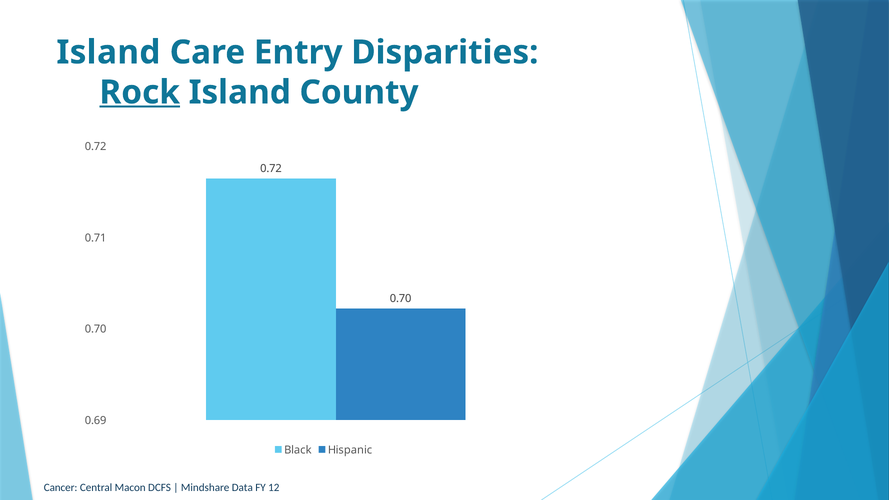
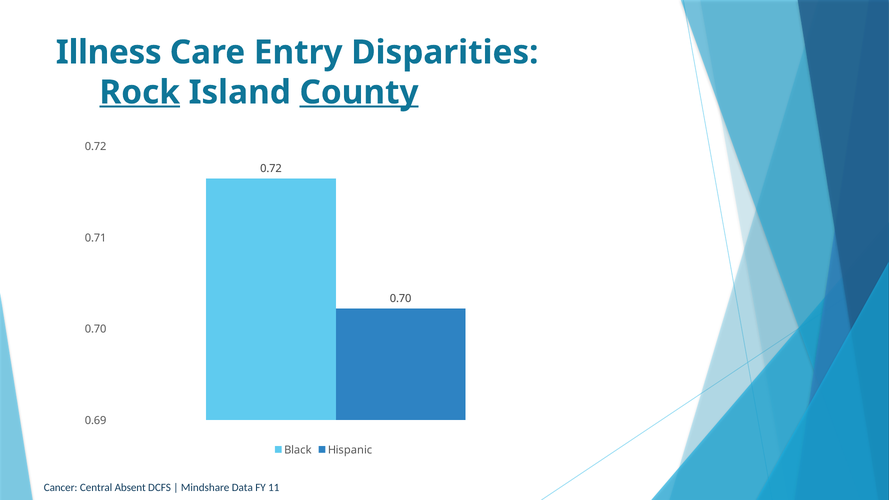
Island at (108, 52): Island -> Illness
County underline: none -> present
Macon: Macon -> Absent
12: 12 -> 11
